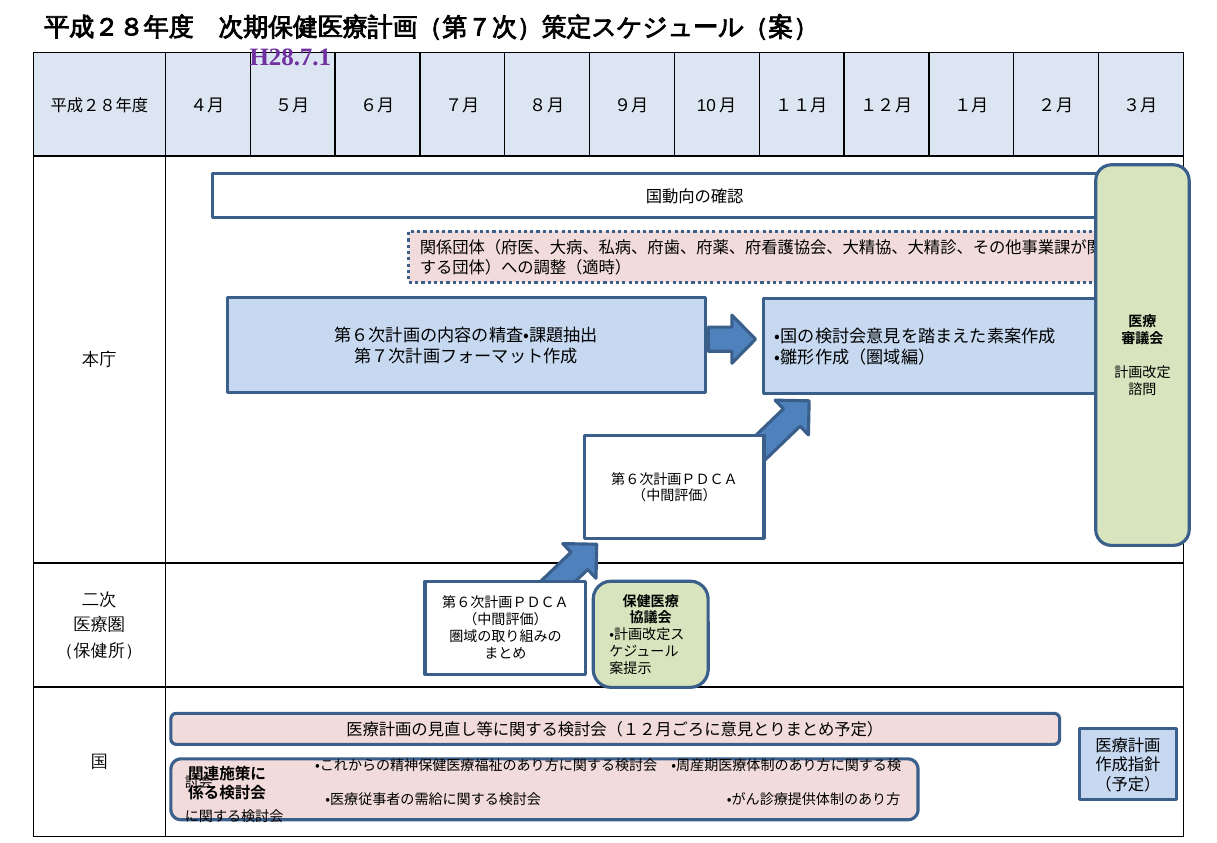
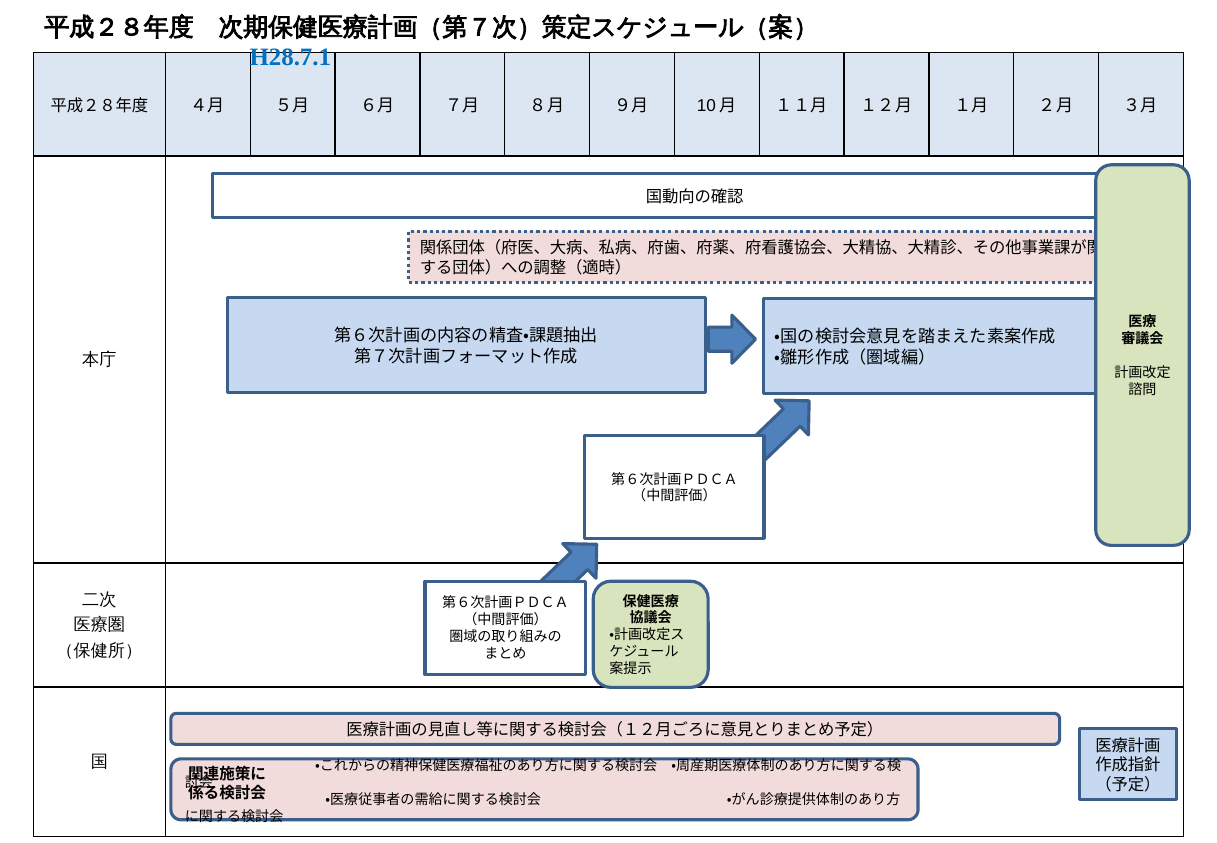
H28.7.1 colour: purple -> blue
